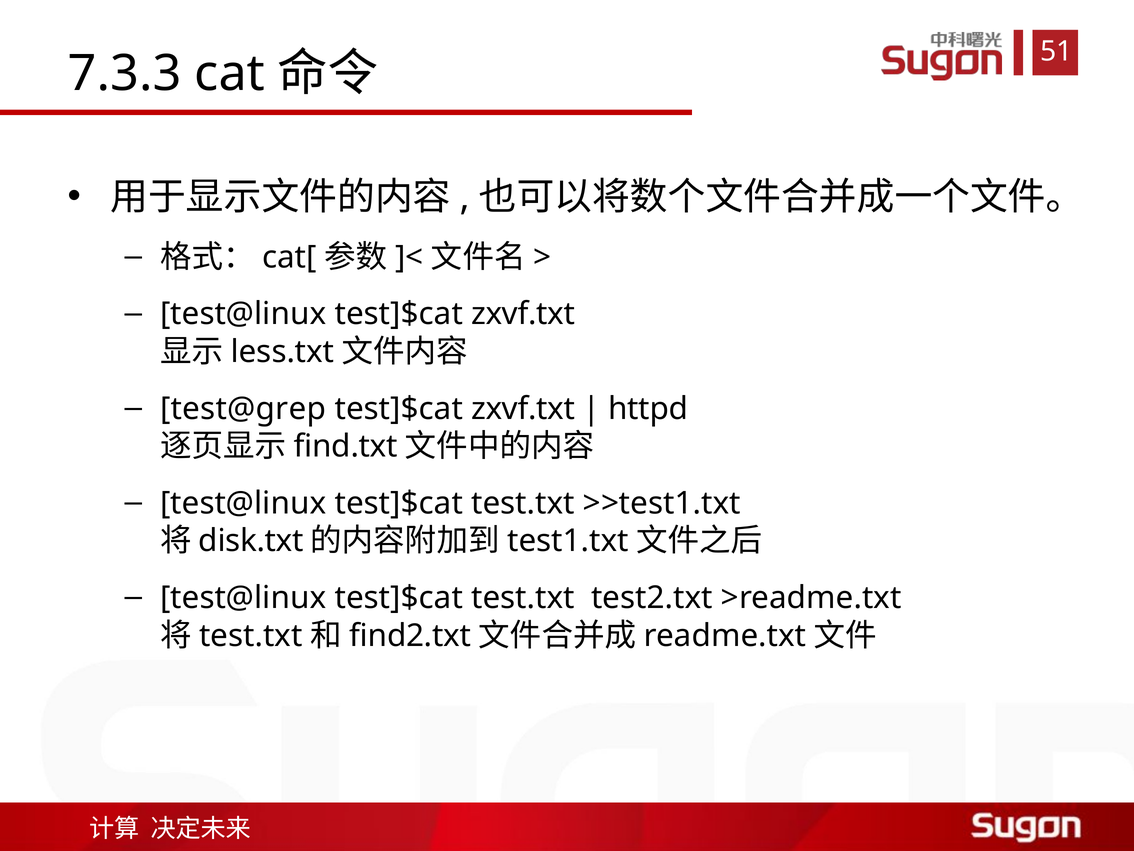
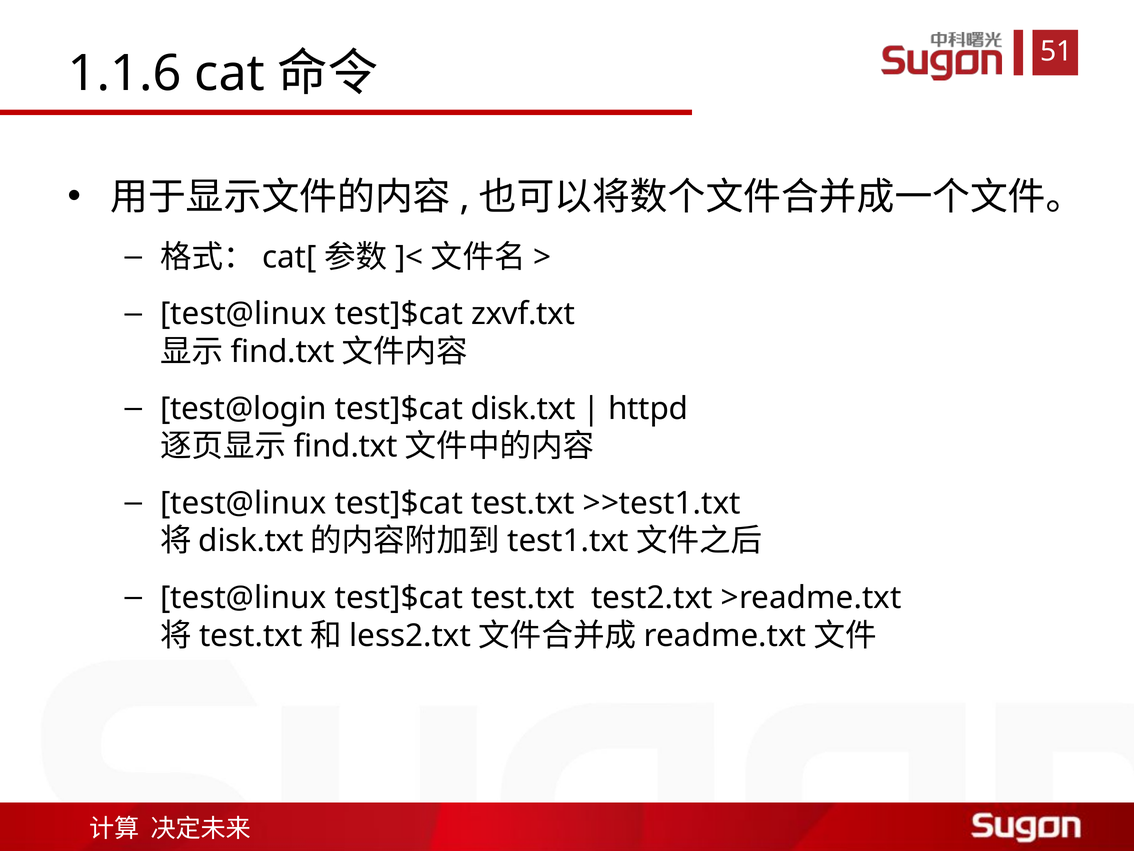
7.3.3: 7.3.3 -> 1.1.6
less.txt at (282, 352): less.txt -> find.txt
test@grep: test@grep -> test@login
zxvf.txt at (523, 408): zxvf.txt -> disk.txt
find2.txt: find2.txt -> less2.txt
